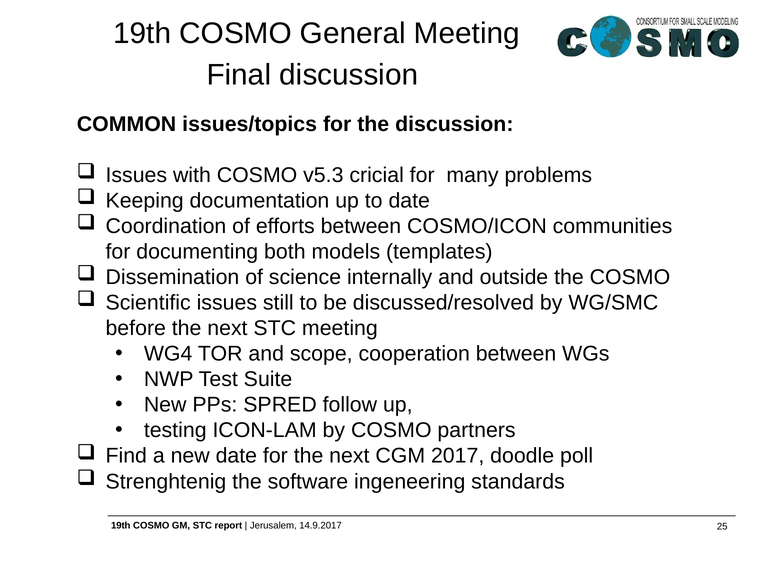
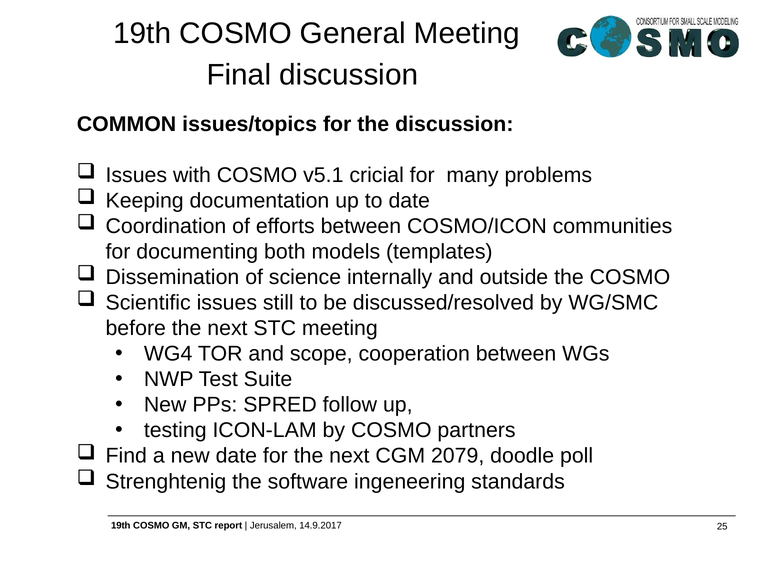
v5.3: v5.3 -> v5.1
2017: 2017 -> 2079
